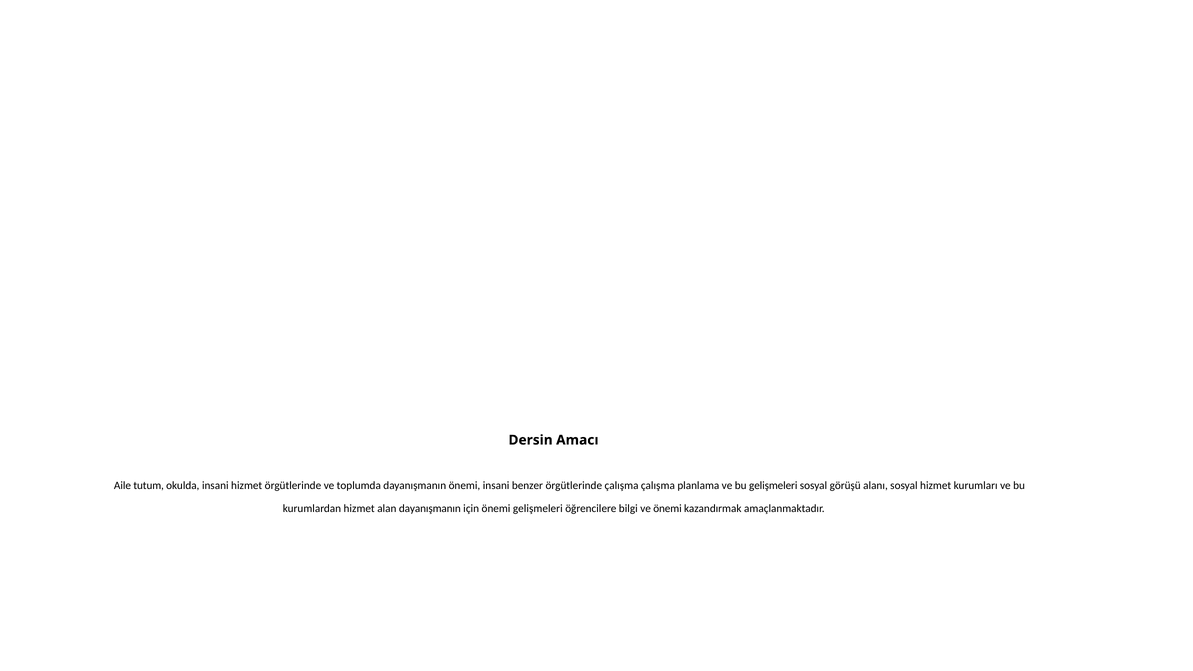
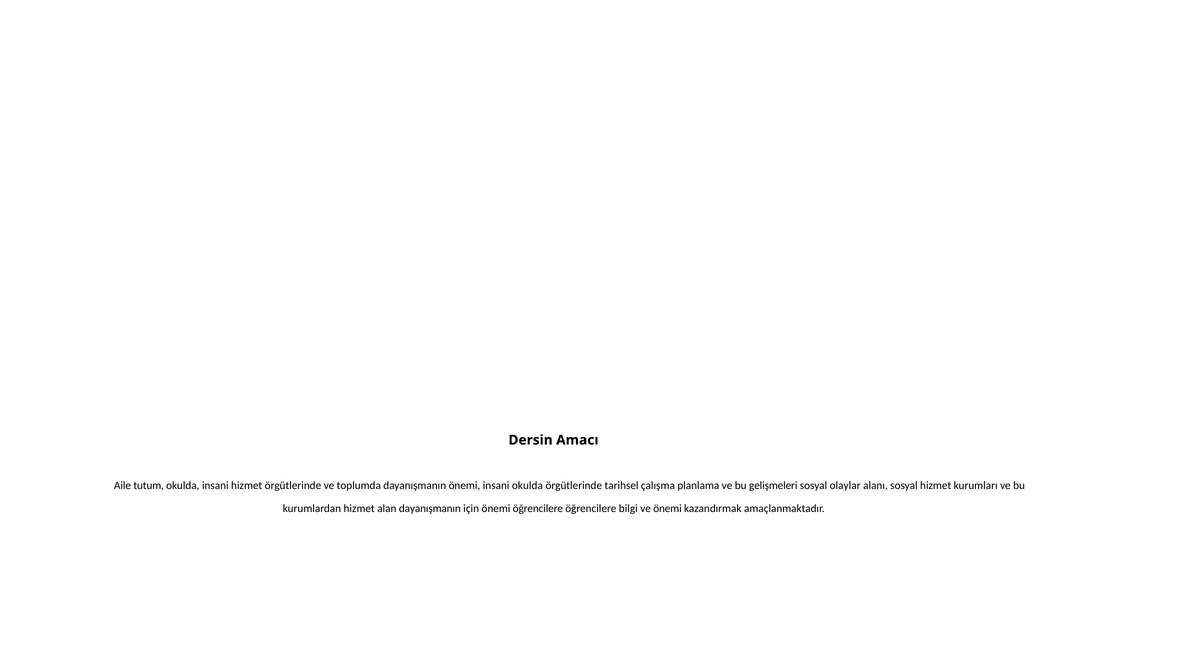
insani benzer: benzer -> okulda
örgütlerinde çalışma: çalışma -> tarihsel
görüşü: görüşü -> olaylar
önemi gelişmeleri: gelişmeleri -> öğrencilere
